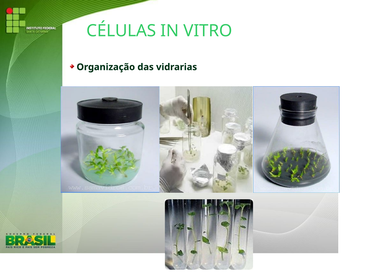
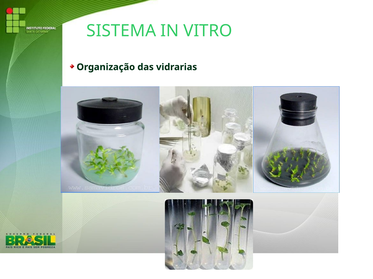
CÉLULAS: CÉLULAS -> SISTEMA
